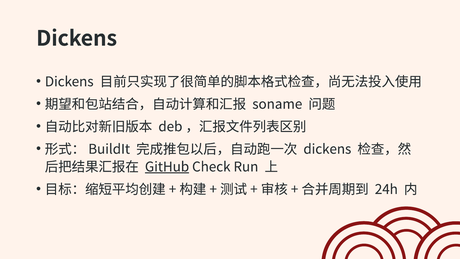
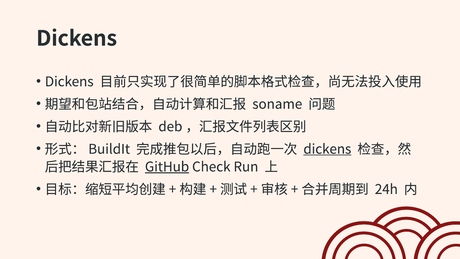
dickens at (327, 149) underline: none -> present
